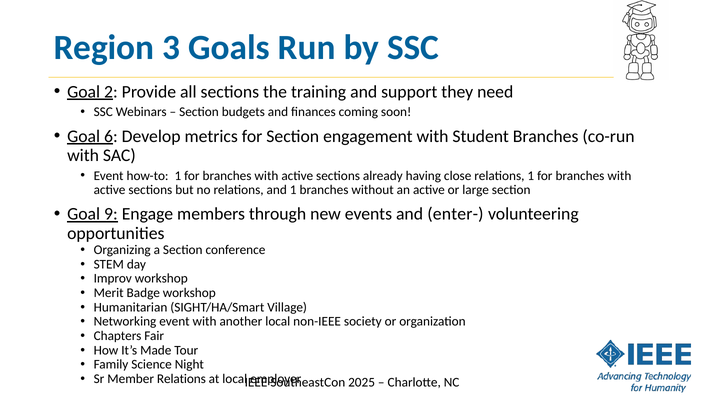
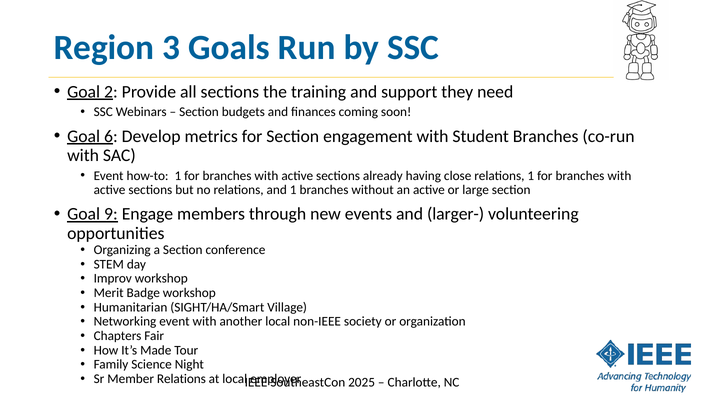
enter-: enter- -> larger-
